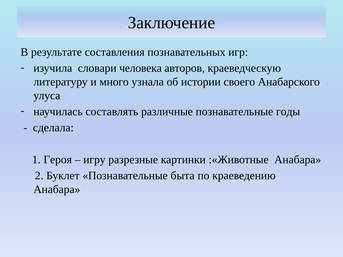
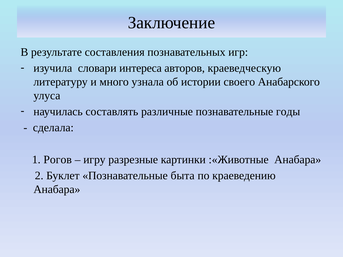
человека: человека -> интереса
Героя: Героя -> Рогов
